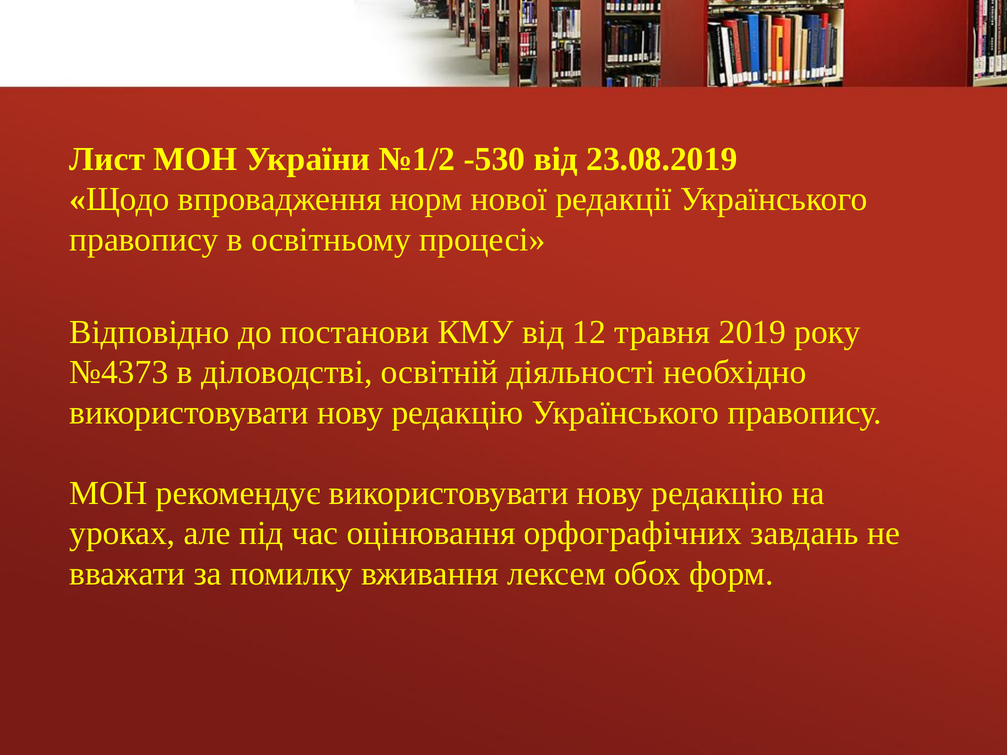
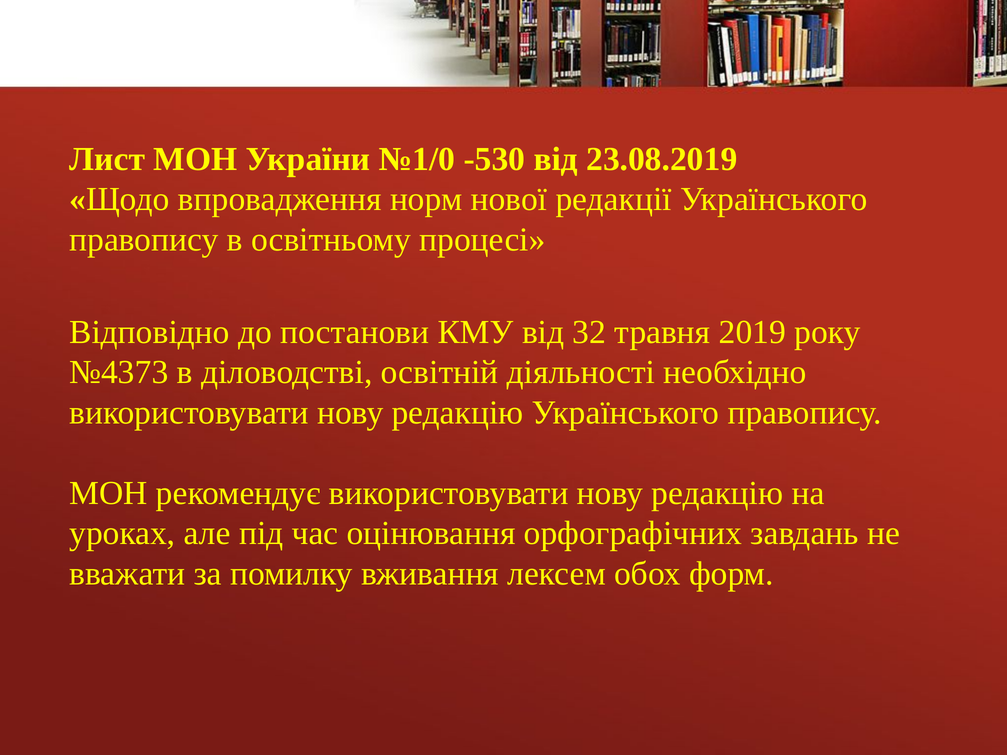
№1/2: №1/2 -> №1/0
12: 12 -> 32
